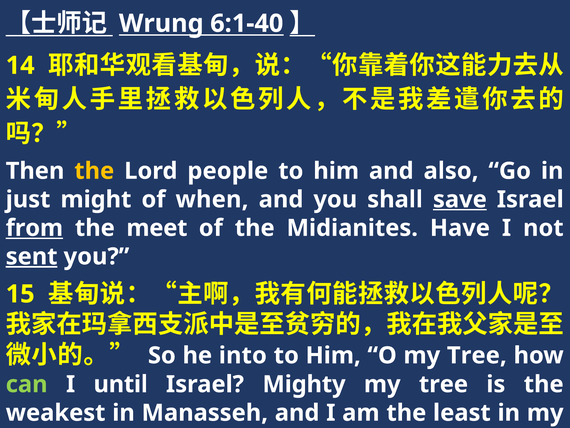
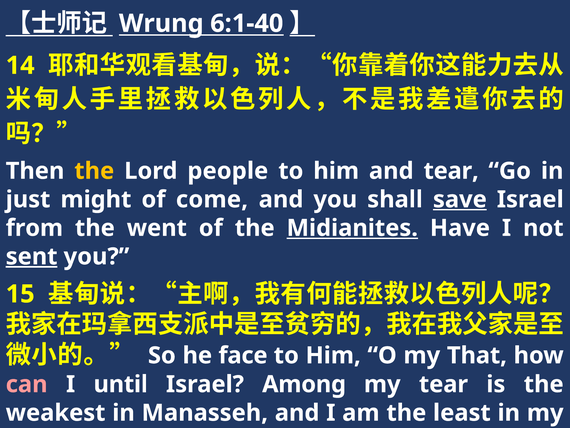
and also: also -> tear
when: when -> come
from underline: present -> none
meet: meet -> went
Midianites underline: none -> present
into: into -> face
O my Tree: Tree -> That
can colour: light green -> pink
Mighty: Mighty -> Among
tree at (443, 384): tree -> tear
